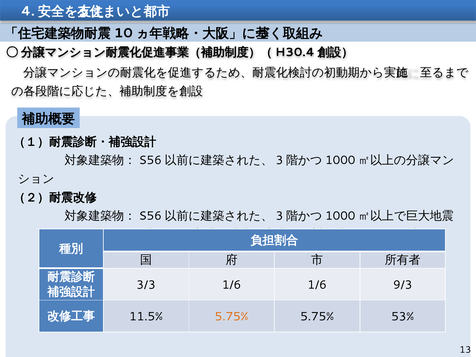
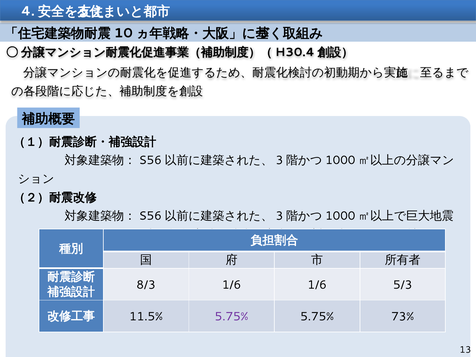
3/3: 3/3 -> 8/3
9/3: 9/3 -> 5/3
5.75% at (232, 317) colour: orange -> purple
53%: 53% -> 73%
